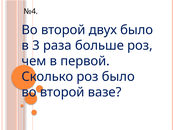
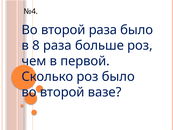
второй двух: двух -> раза
3: 3 -> 8
